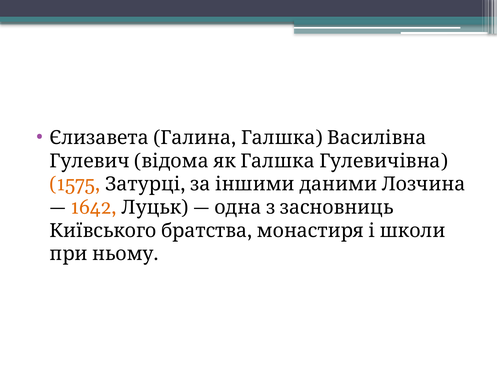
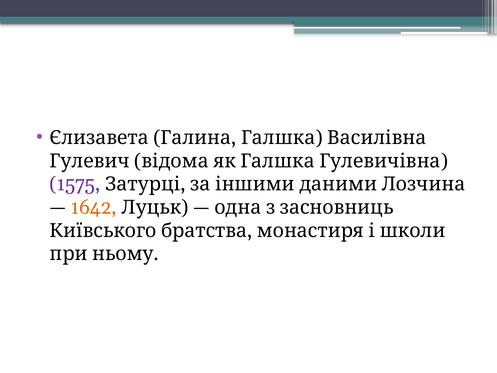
1575 colour: orange -> purple
